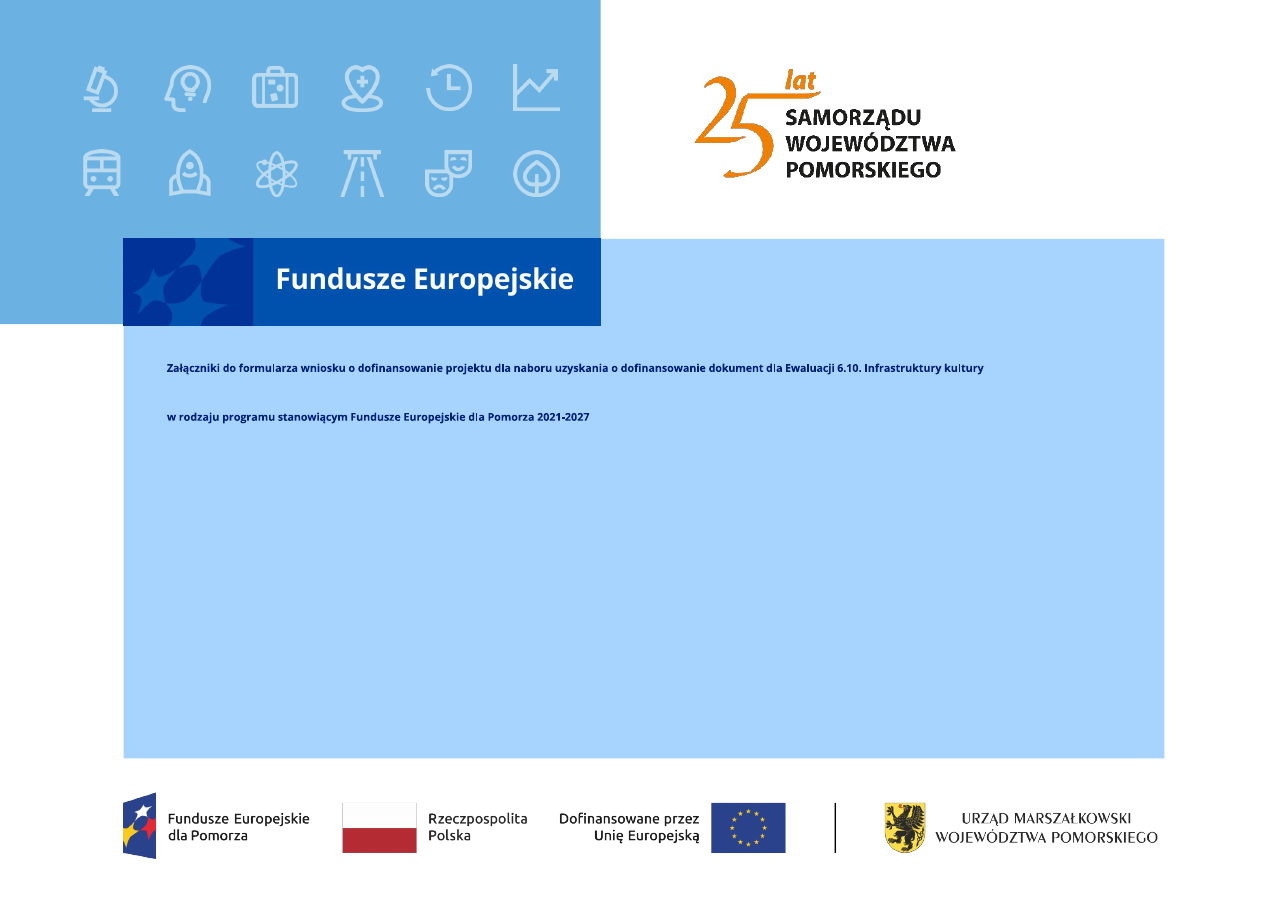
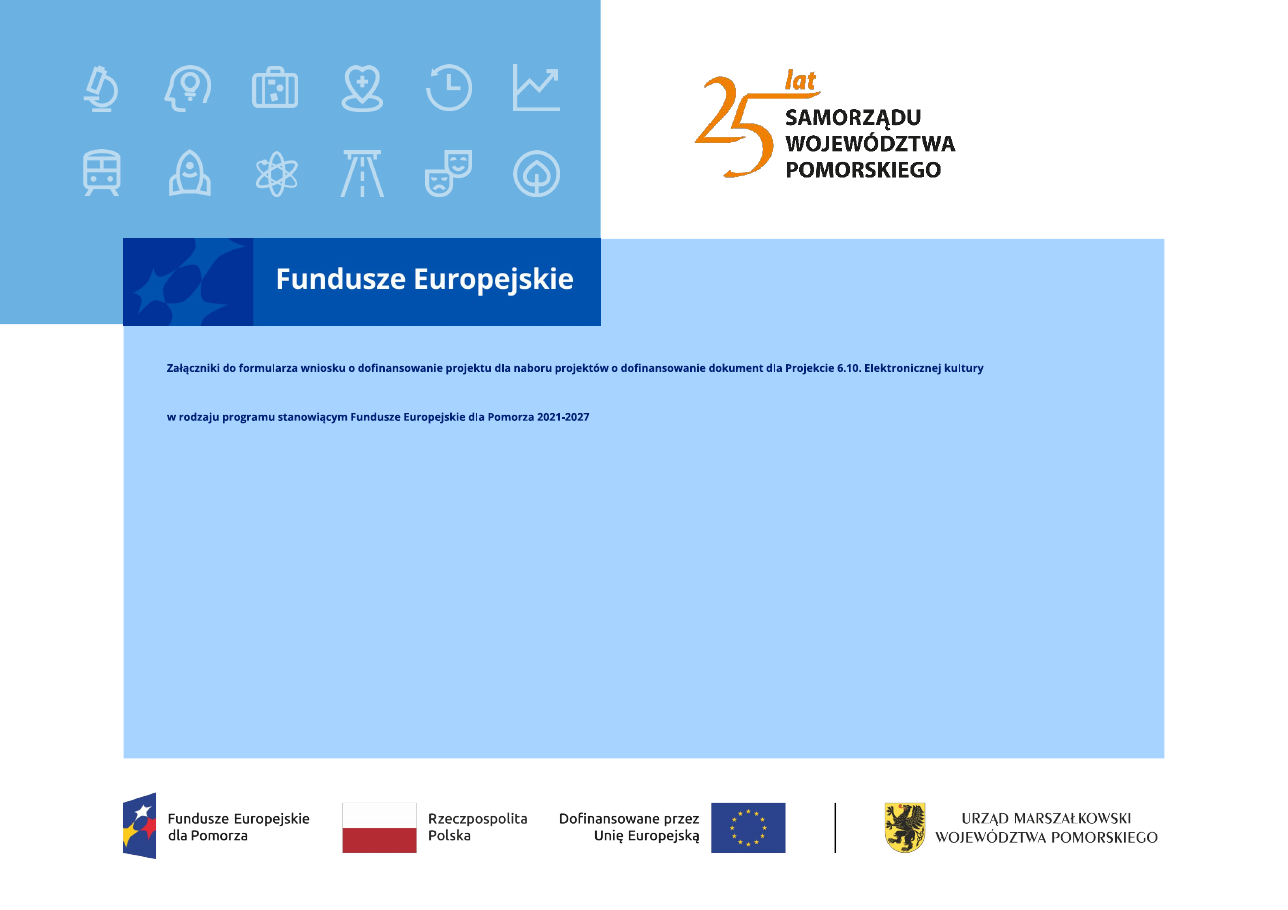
uzyskania: uzyskania -> projektów
Ewaluacji: Ewaluacji -> Projekcie
Infrastruktury: Infrastruktury -> Elektronicznej
